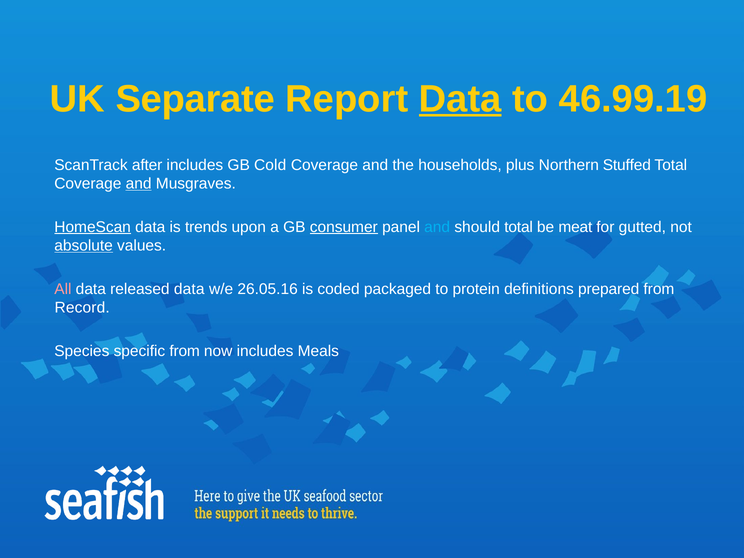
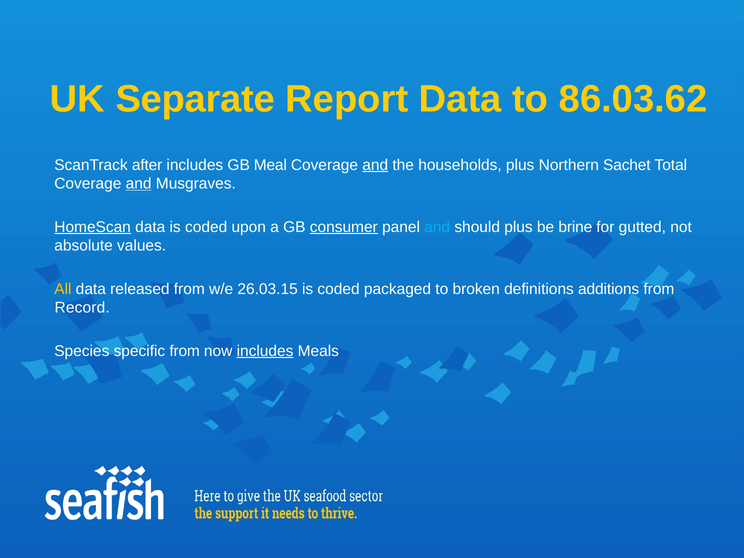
Data at (460, 99) underline: present -> none
46.99.19: 46.99.19 -> 86.03.62
Cold: Cold -> Meal
and at (375, 165) underline: none -> present
Stuffed: Stuffed -> Sachet
data is trends: trends -> coded
should total: total -> plus
meat: meat -> brine
absolute underline: present -> none
All colour: pink -> yellow
released data: data -> from
26.05.16: 26.05.16 -> 26.03.15
protein: protein -> broken
prepared: prepared -> additions
includes at (265, 351) underline: none -> present
